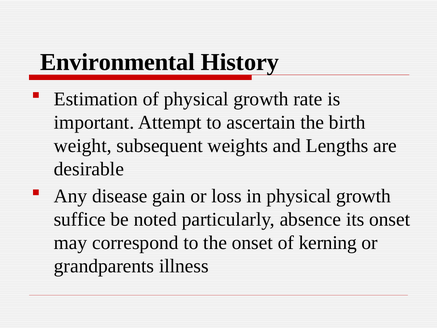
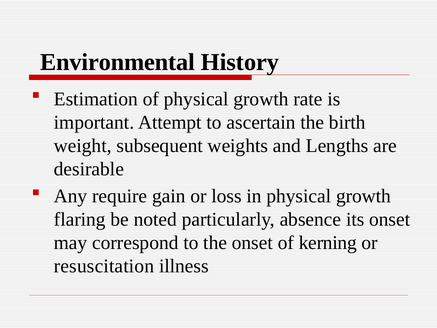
disease: disease -> require
suffice: suffice -> flaring
grandparents: grandparents -> resuscitation
